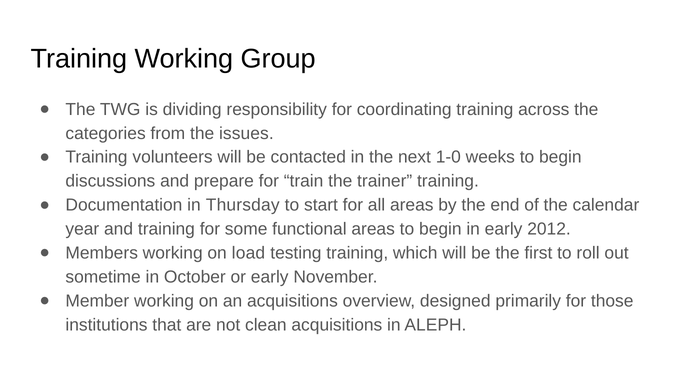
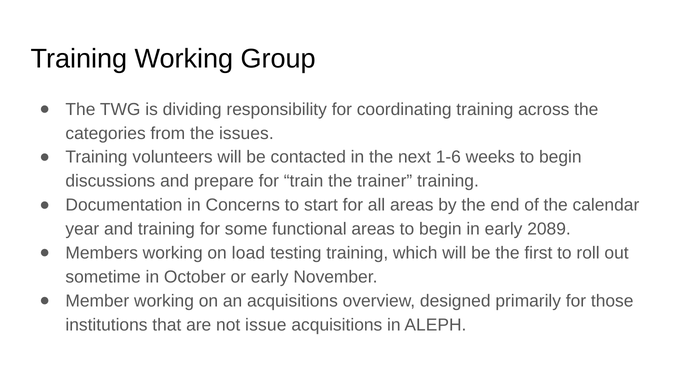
1-0: 1-0 -> 1-6
Thursday: Thursday -> Concerns
2012: 2012 -> 2089
clean: clean -> issue
